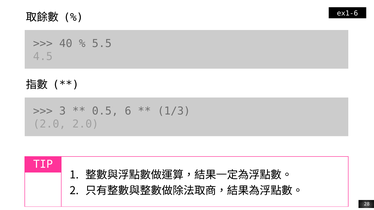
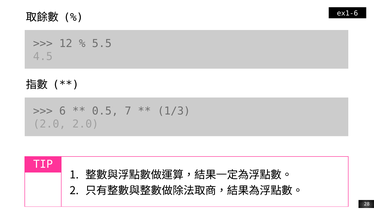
40: 40 -> 12
3: 3 -> 6
6: 6 -> 7
